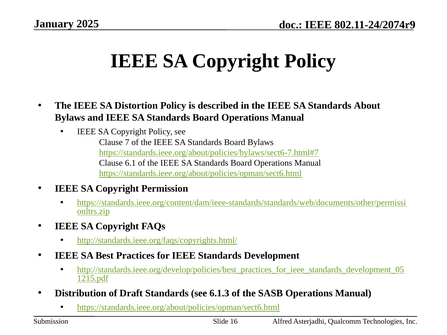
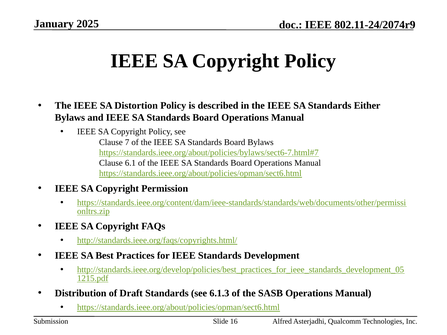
About: About -> Either
